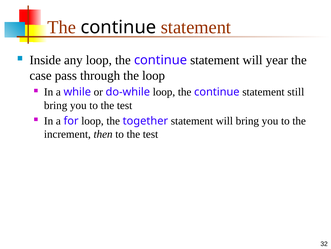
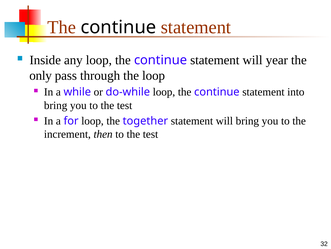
case: case -> only
still: still -> into
